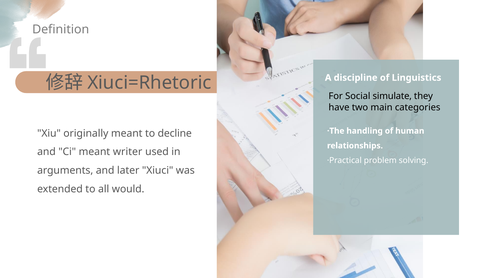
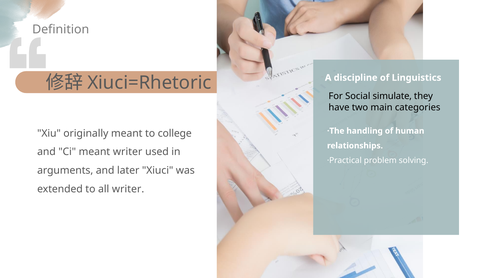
decline: decline -> college
all would: would -> writer
